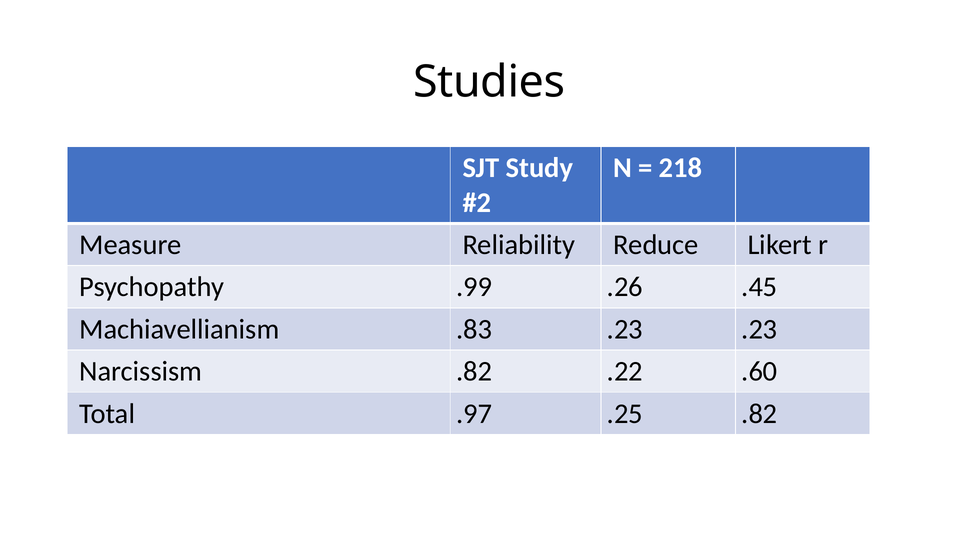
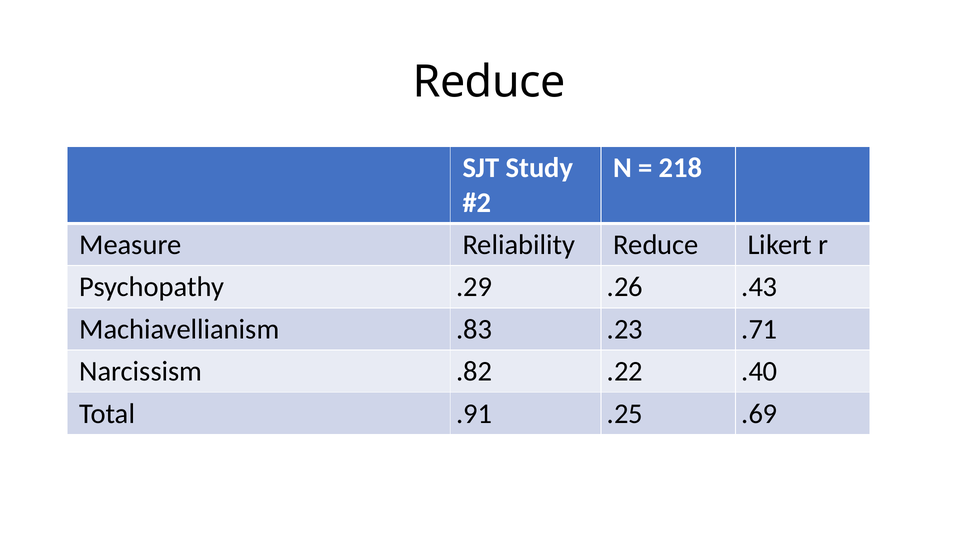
Studies at (489, 82): Studies -> Reduce
.99: .99 -> .29
.45: .45 -> .43
.23 .23: .23 -> .71
.60: .60 -> .40
.97: .97 -> .91
.25 .82: .82 -> .69
